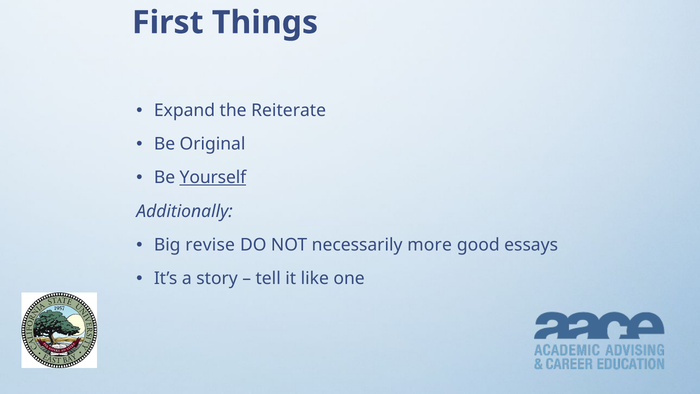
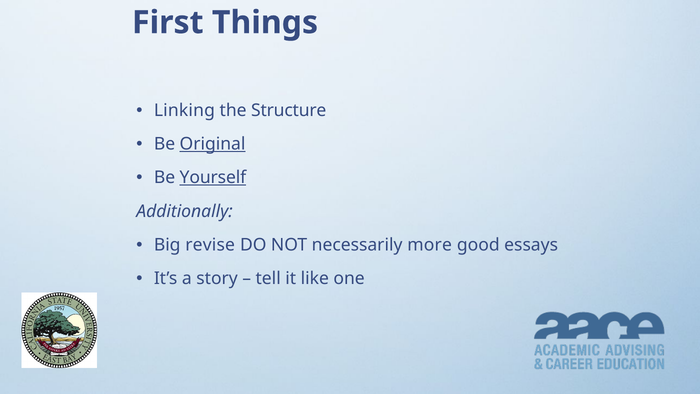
Expand: Expand -> Linking
Reiterate: Reiterate -> Structure
Original underline: none -> present
